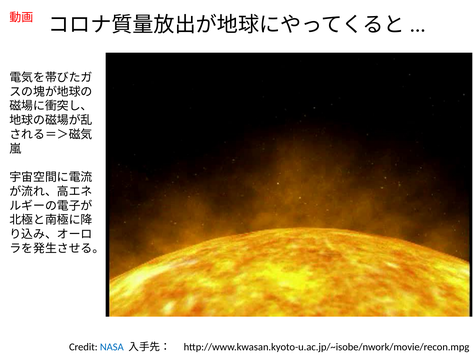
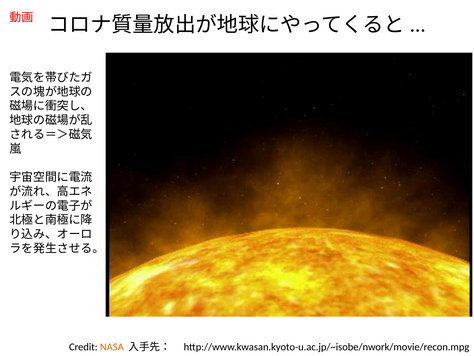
NASA colour: blue -> orange
